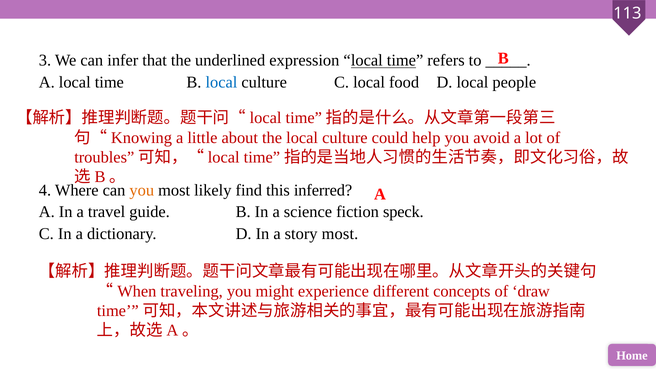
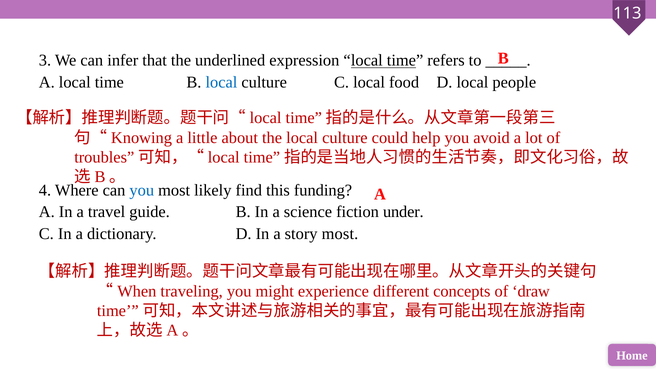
you at (142, 190) colour: orange -> blue
inferred: inferred -> funding
speck: speck -> under
